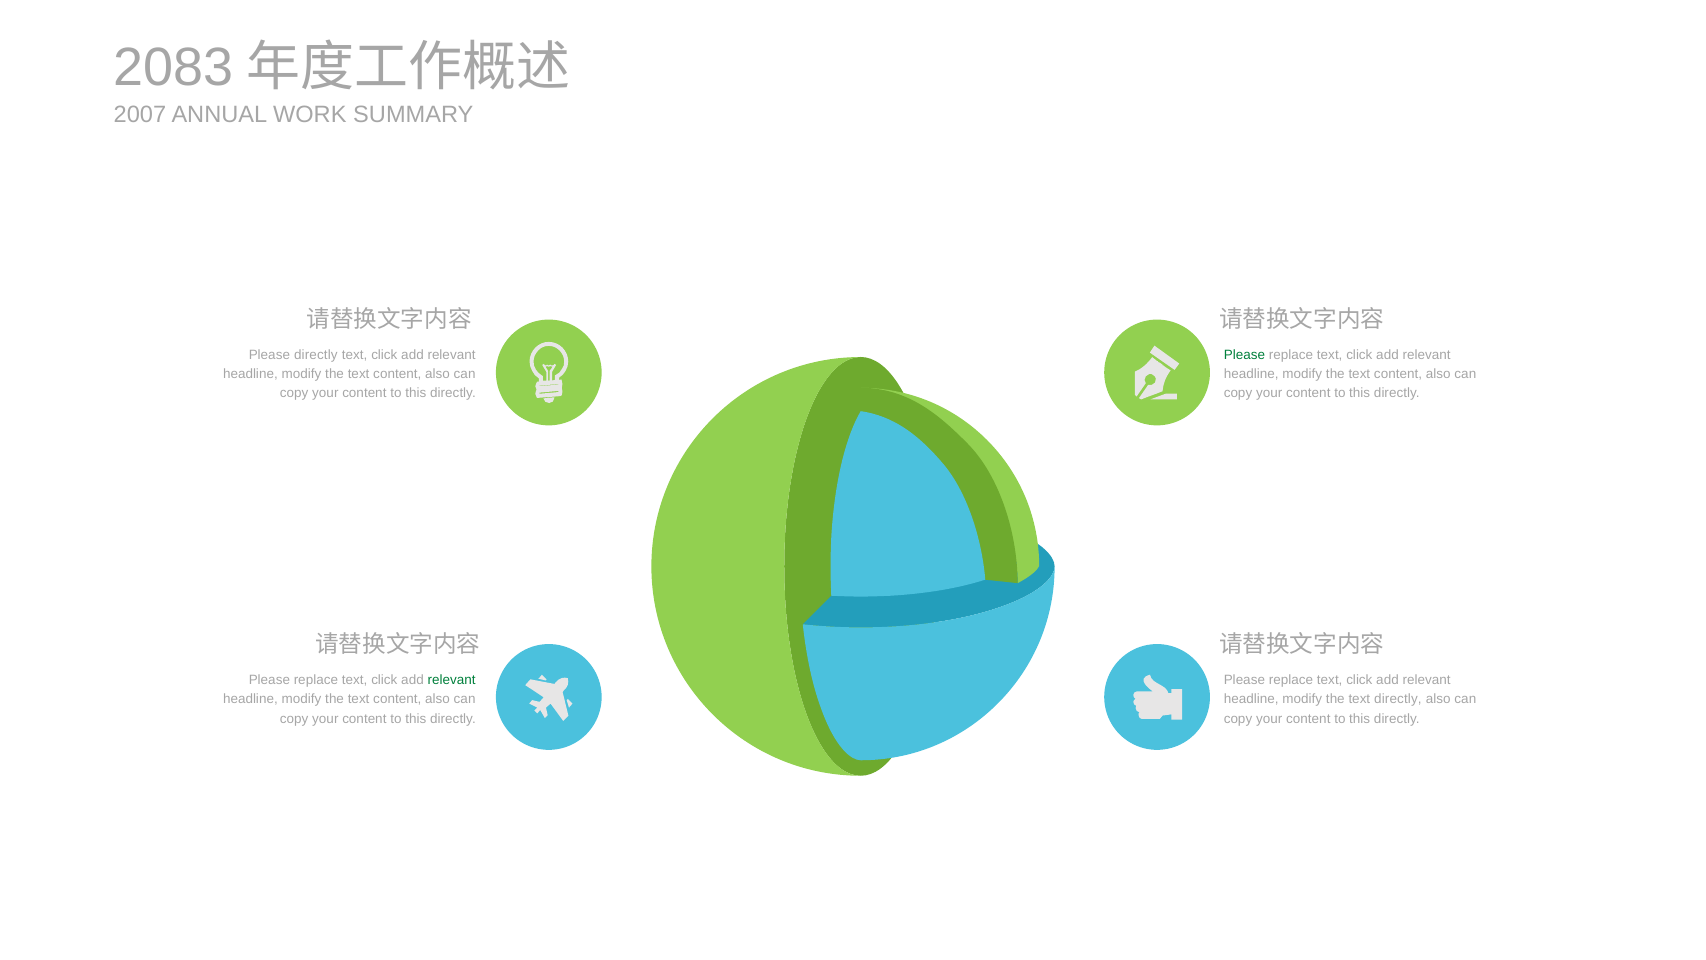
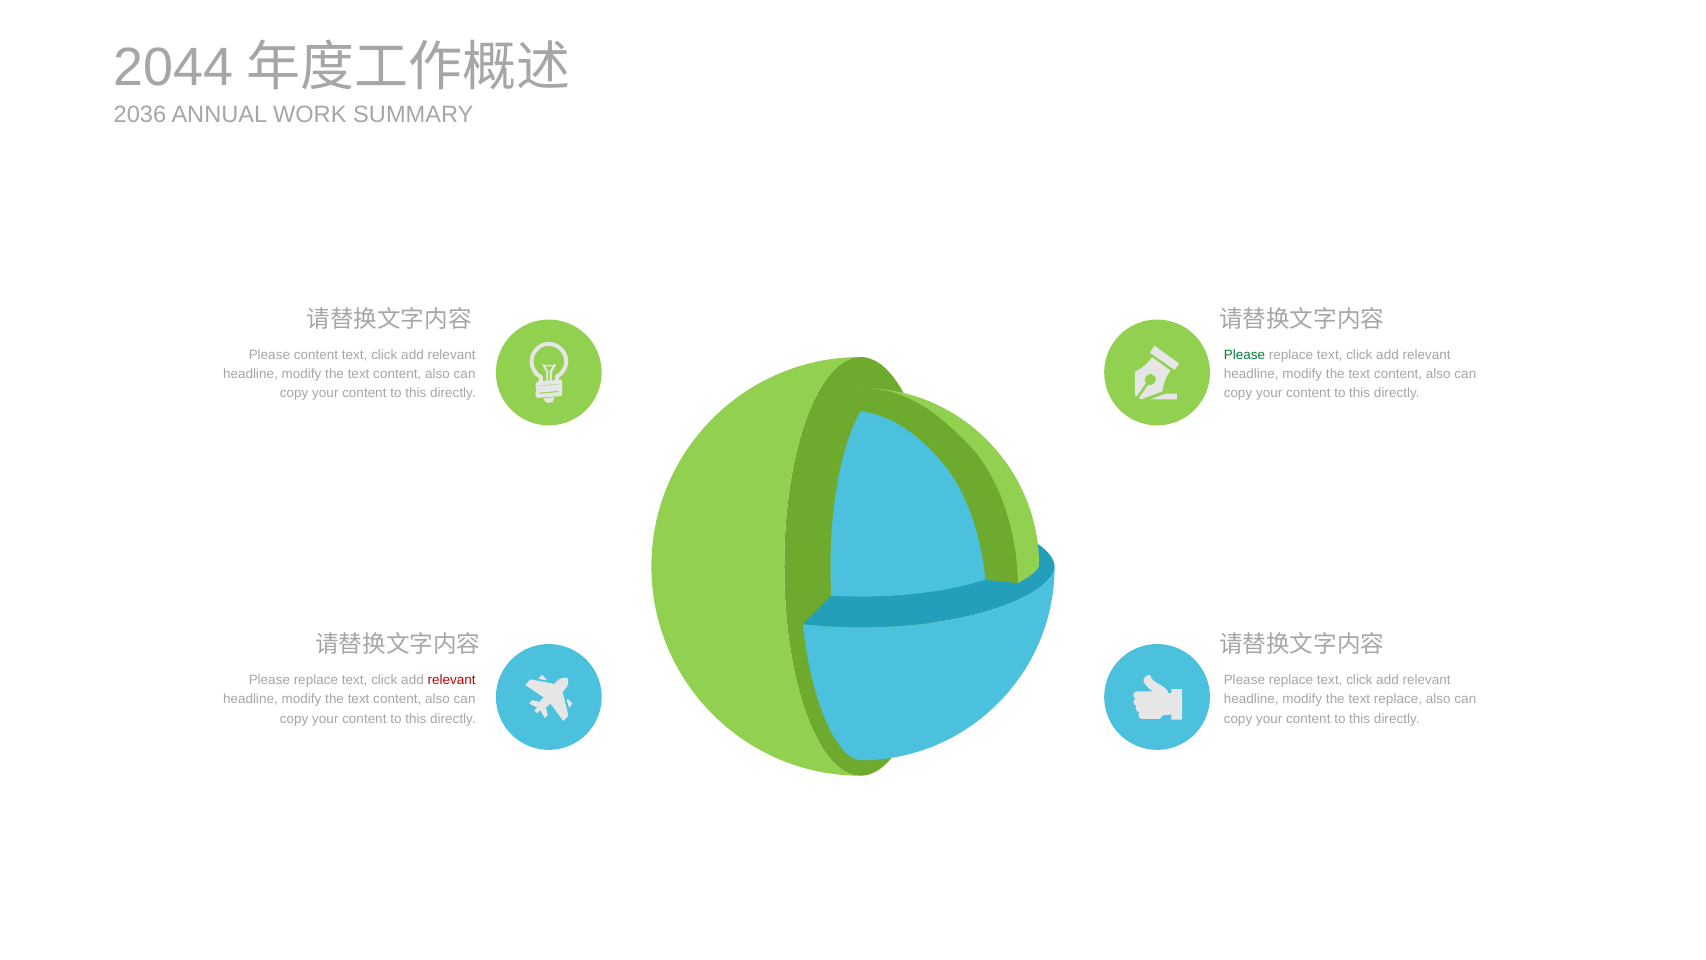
2083: 2083 -> 2044
2007: 2007 -> 2036
Please directly: directly -> content
relevant at (452, 680) colour: green -> red
text directly: directly -> replace
